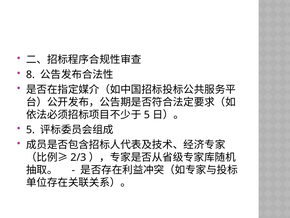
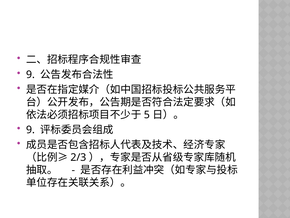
8 at (30, 74): 8 -> 9
5 at (30, 130): 5 -> 9
